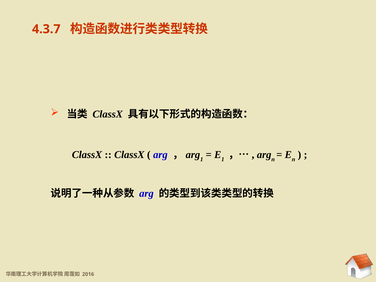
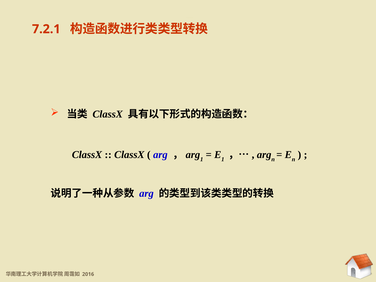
4.3.7: 4.3.7 -> 7.2.1
